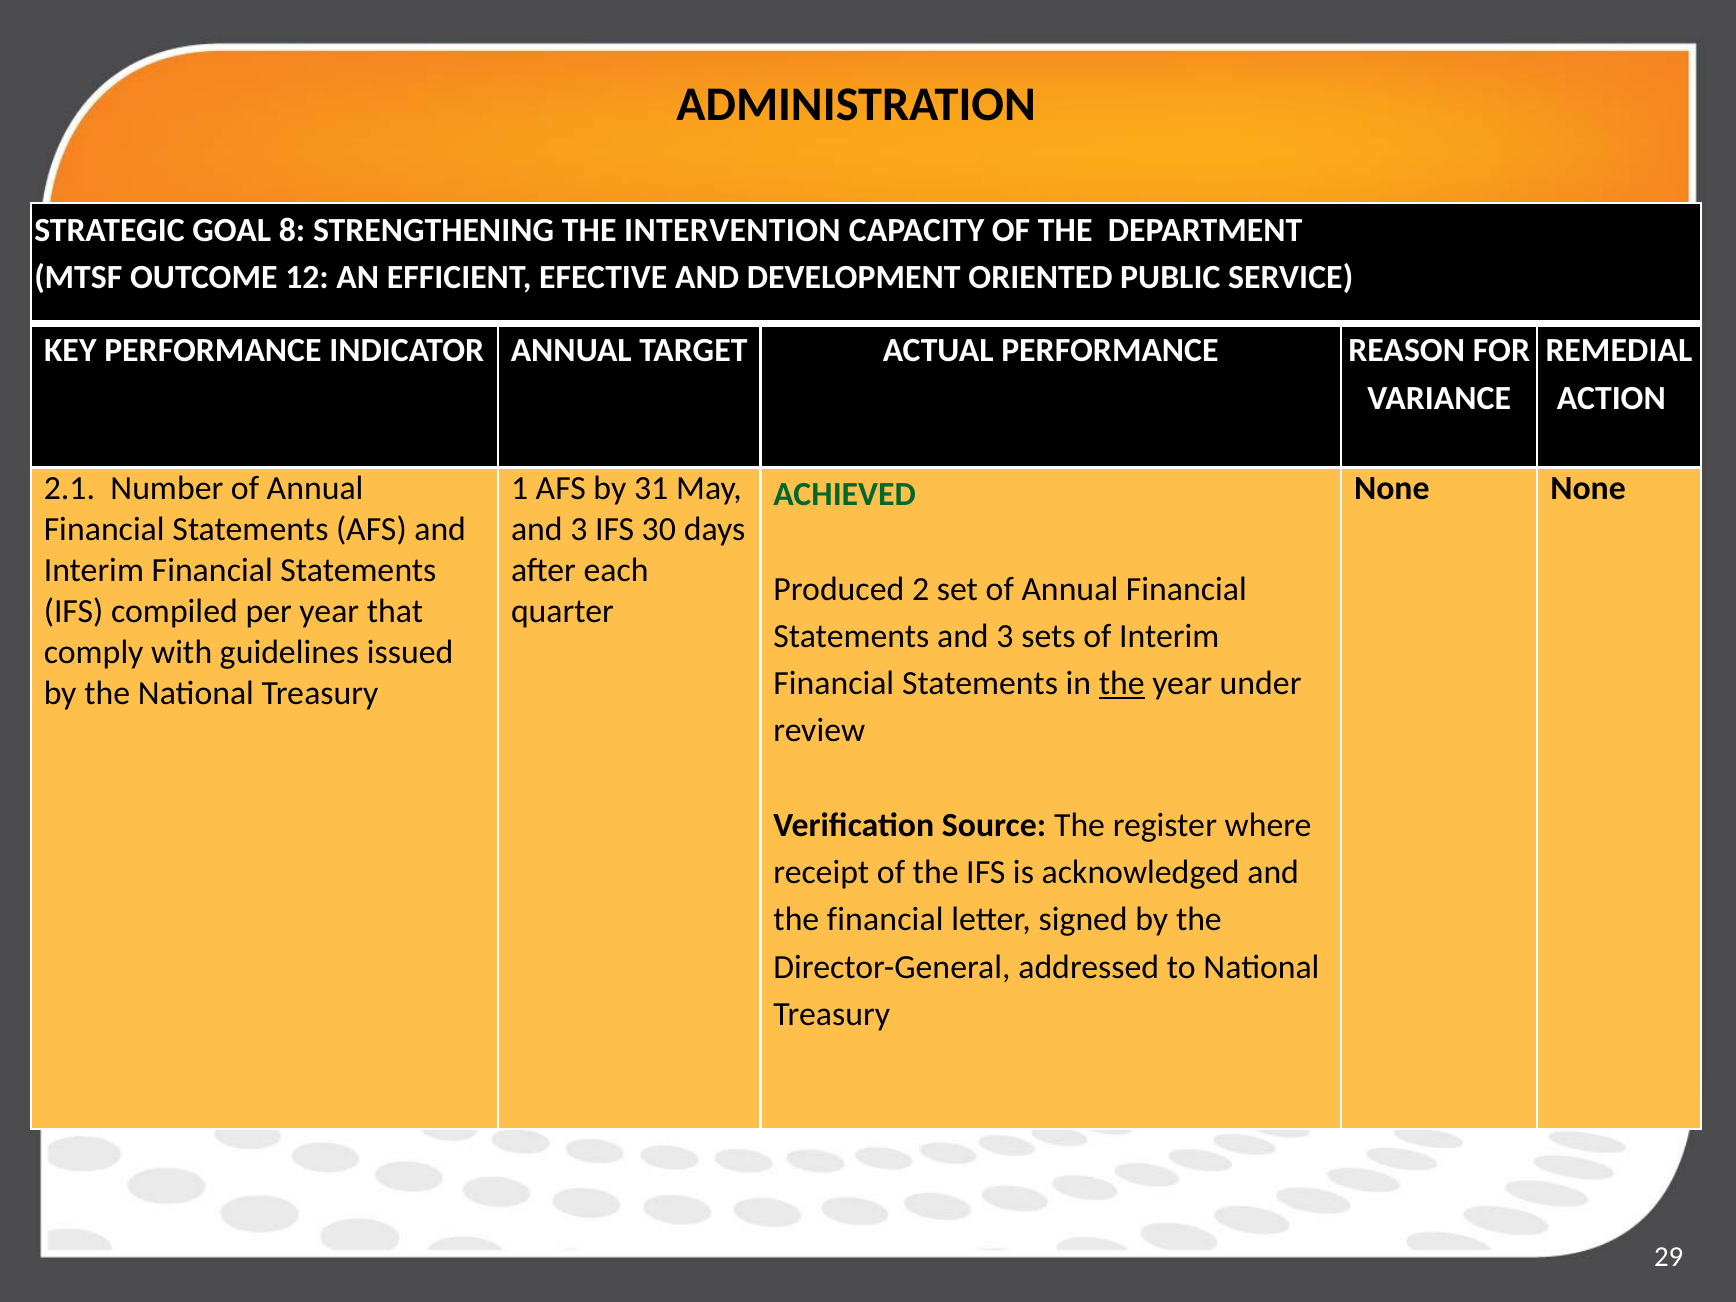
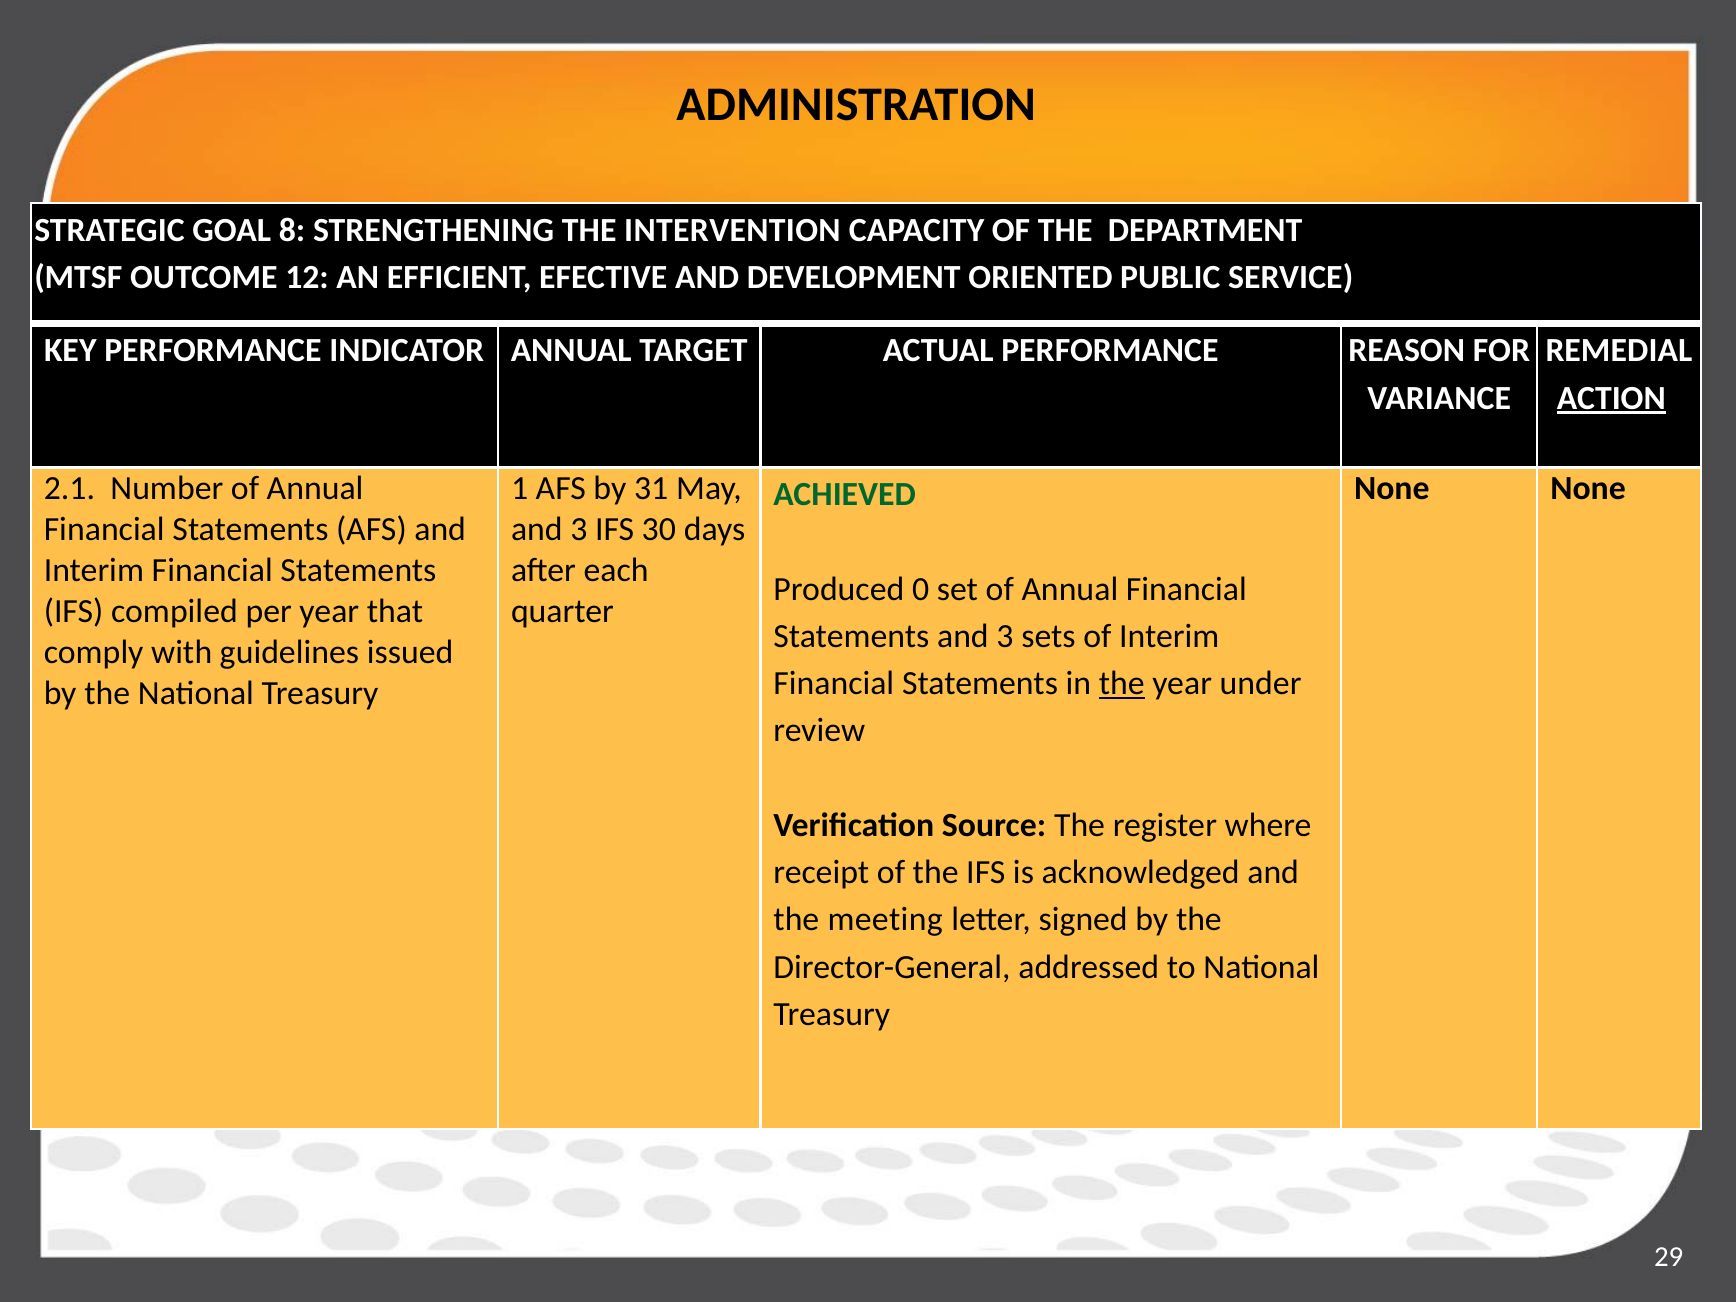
ACTION underline: none -> present
2: 2 -> 0
the financial: financial -> meeting
